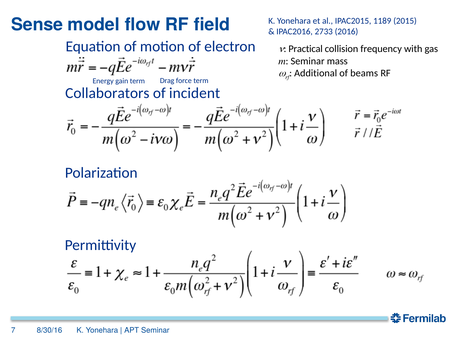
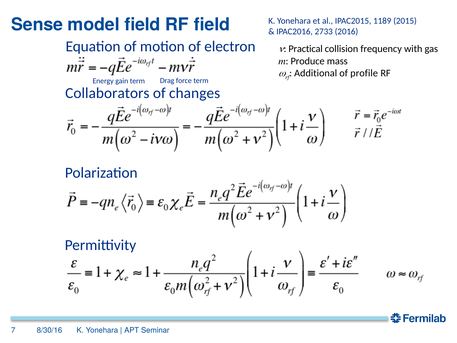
model flow: flow -> field
m Seminar: Seminar -> Produce
beams: beams -> profile
incident: incident -> changes
